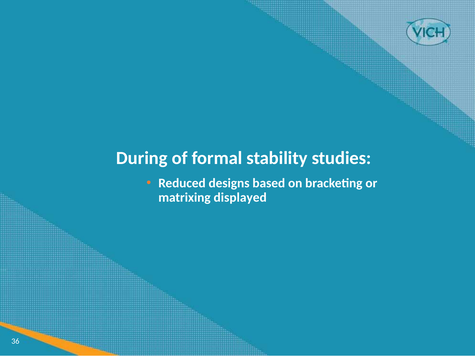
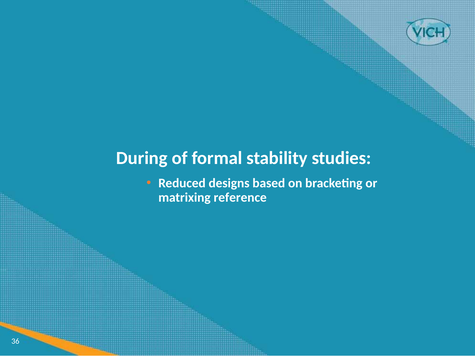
displayed: displayed -> reference
